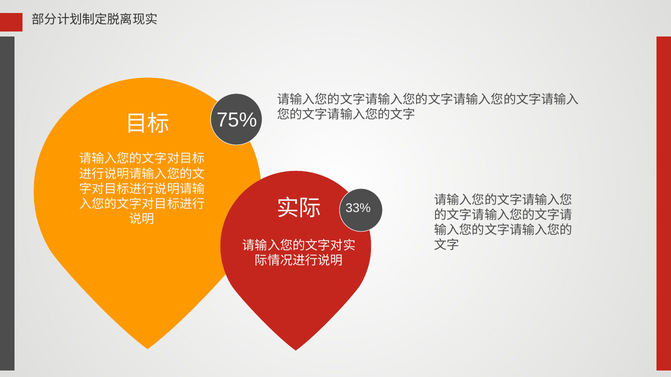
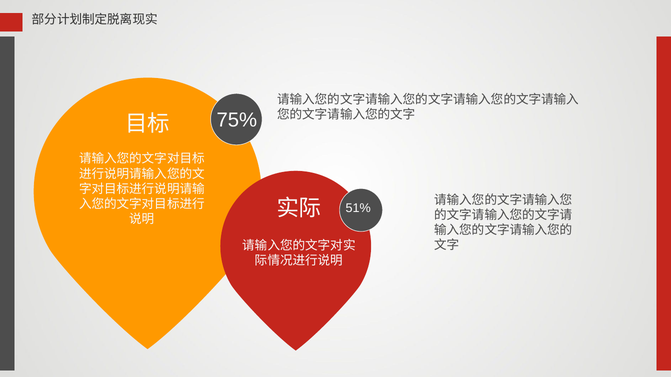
33%: 33% -> 51%
